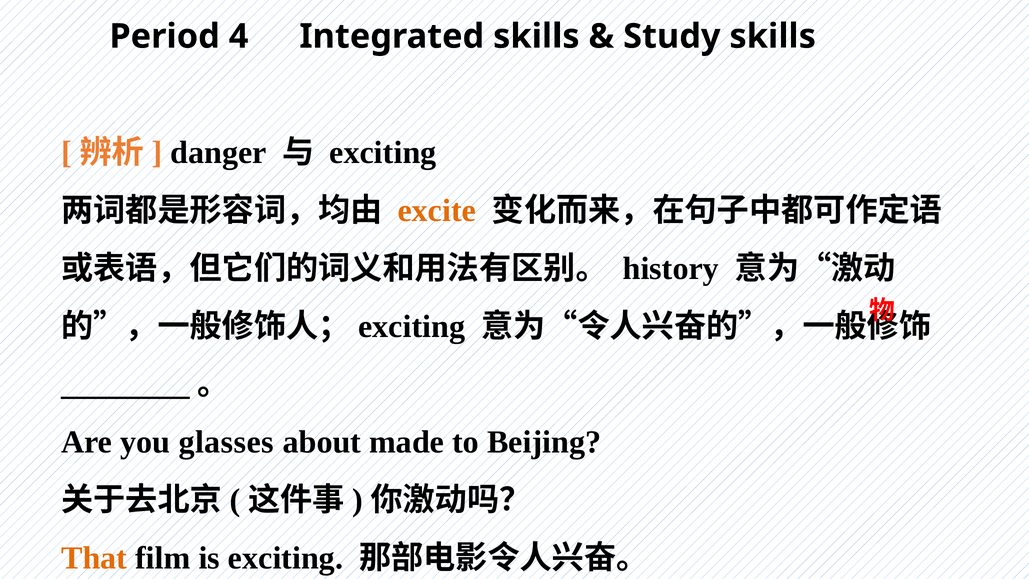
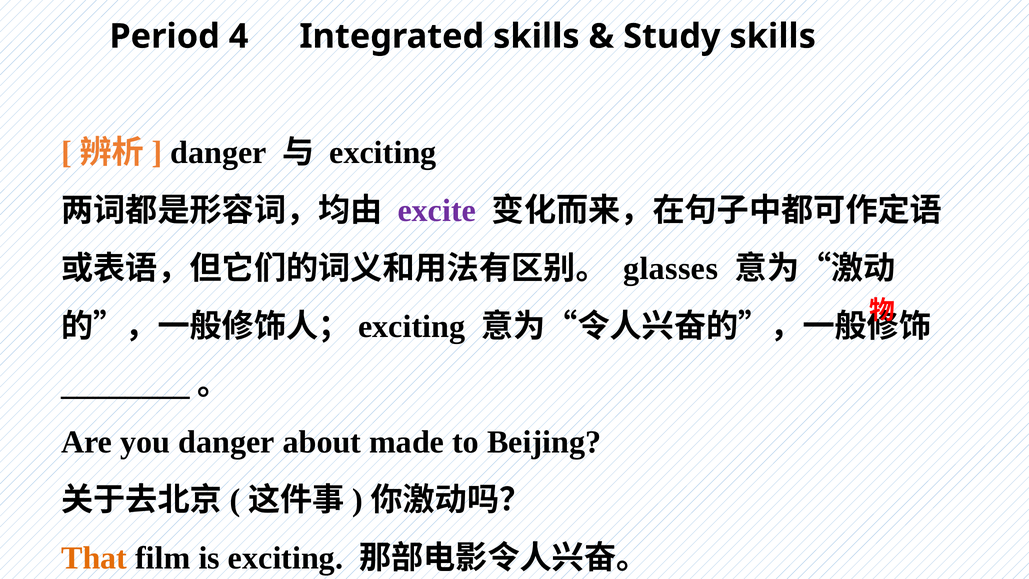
excite colour: orange -> purple
history: history -> glasses
you glasses: glasses -> danger
